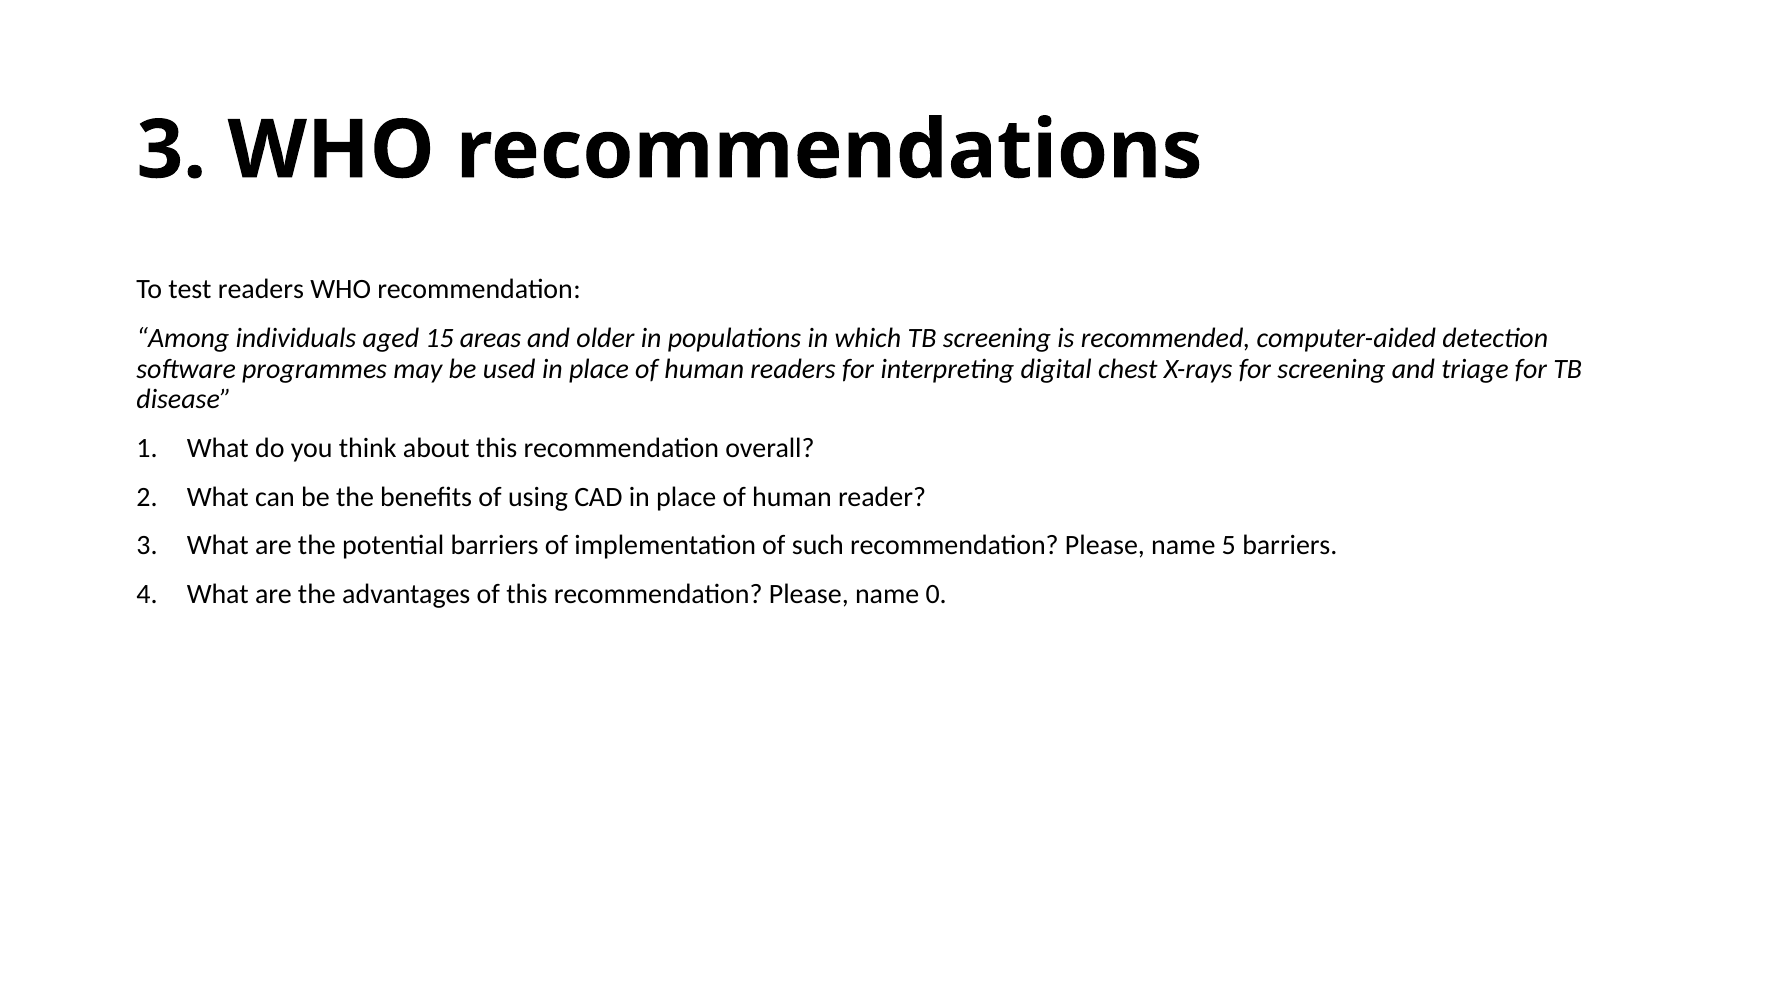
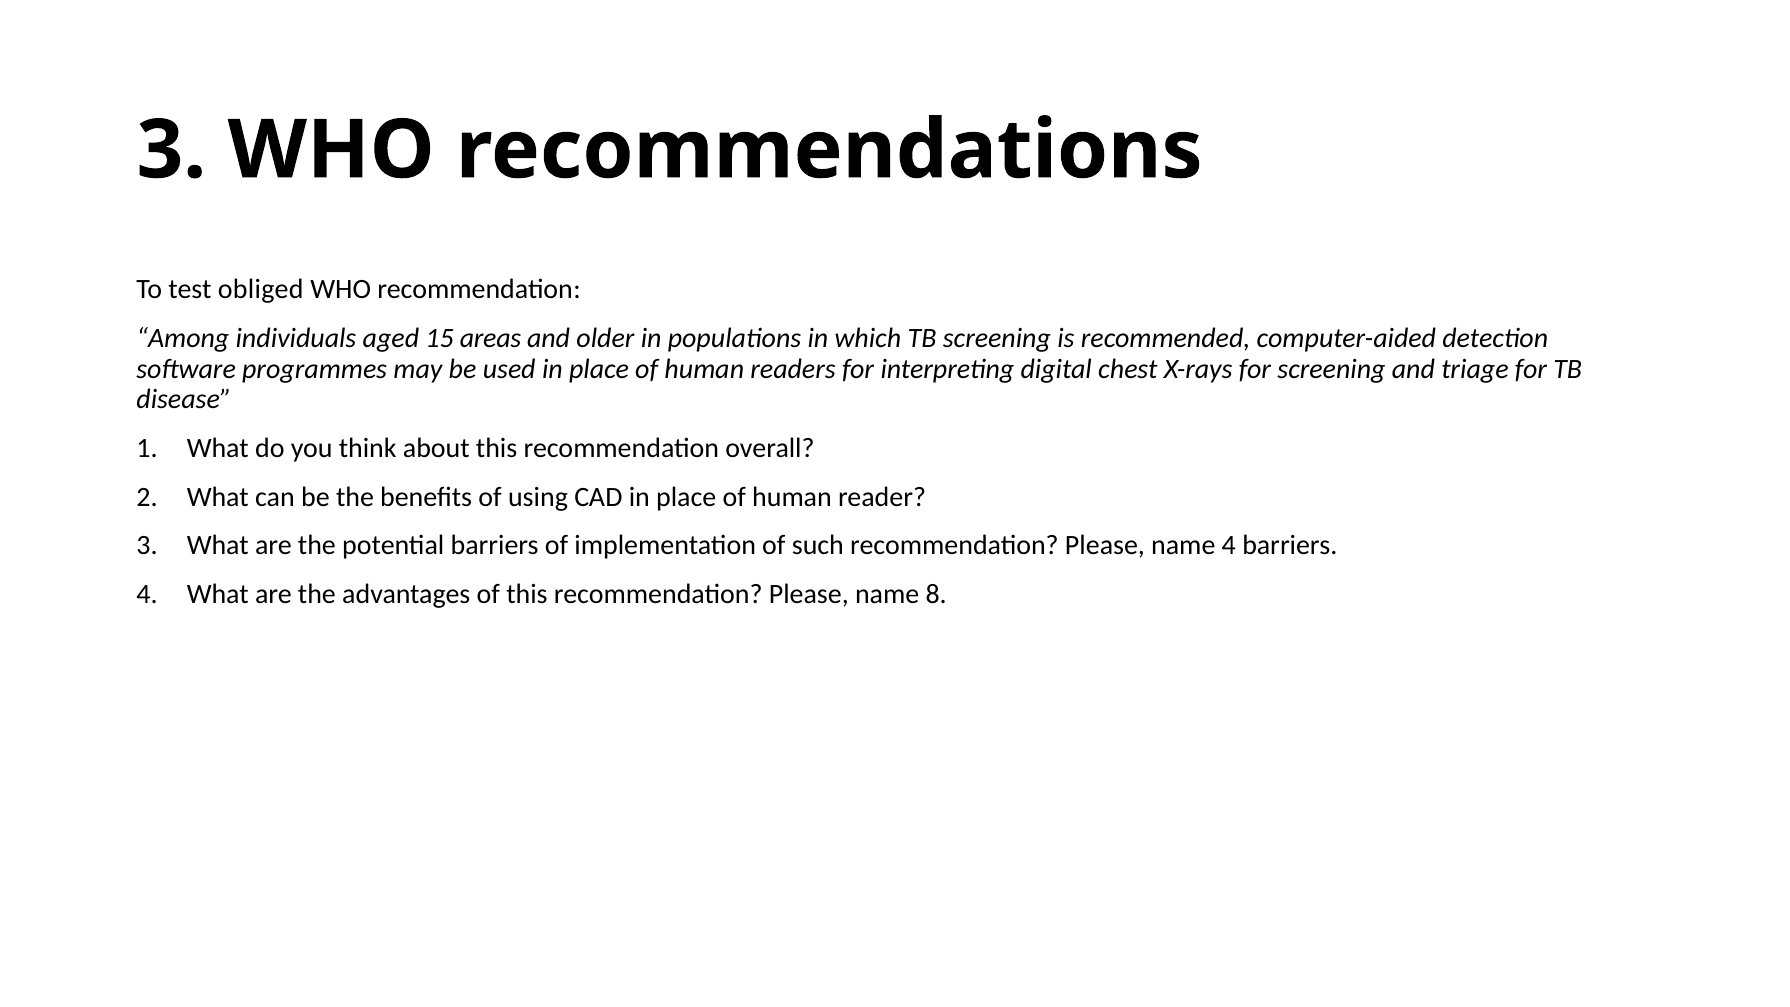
test readers: readers -> obliged
name 5: 5 -> 4
0: 0 -> 8
